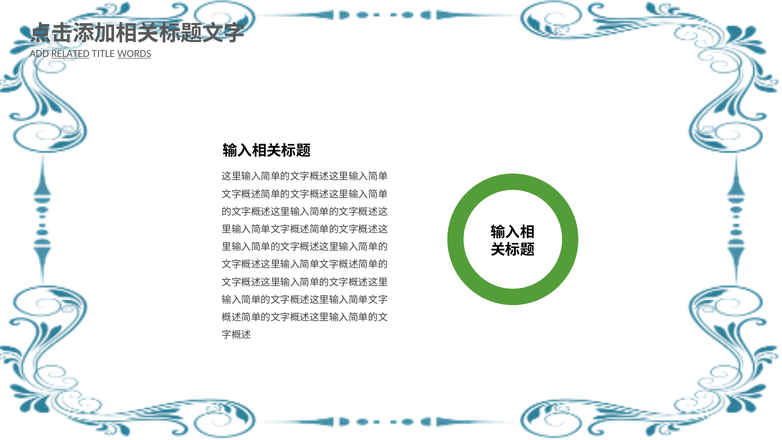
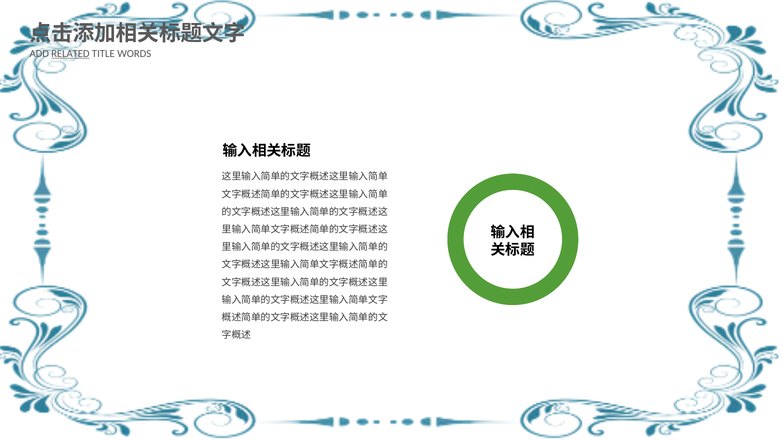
WORDS underline: present -> none
